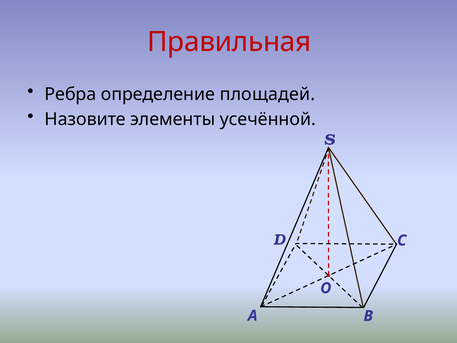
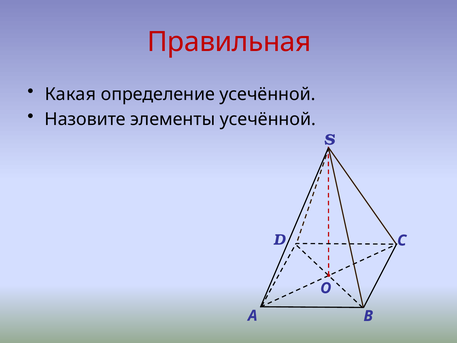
Ребра: Ребра -> Какая
определение площадей: площадей -> усечённой
